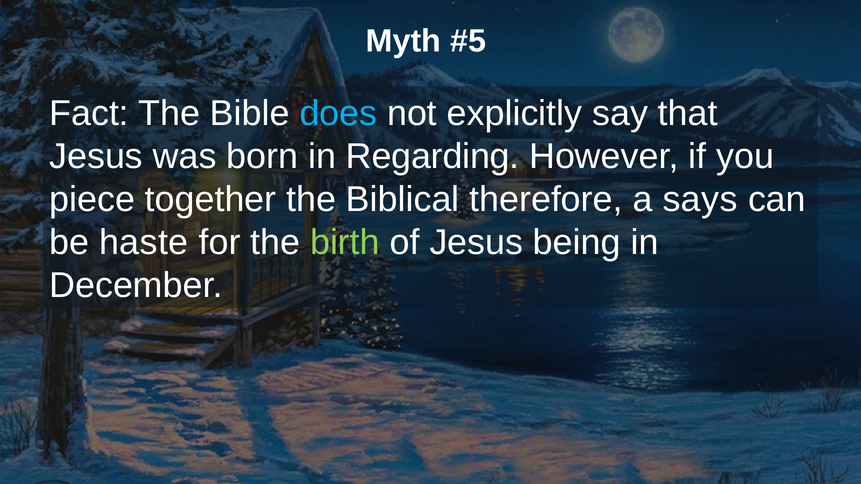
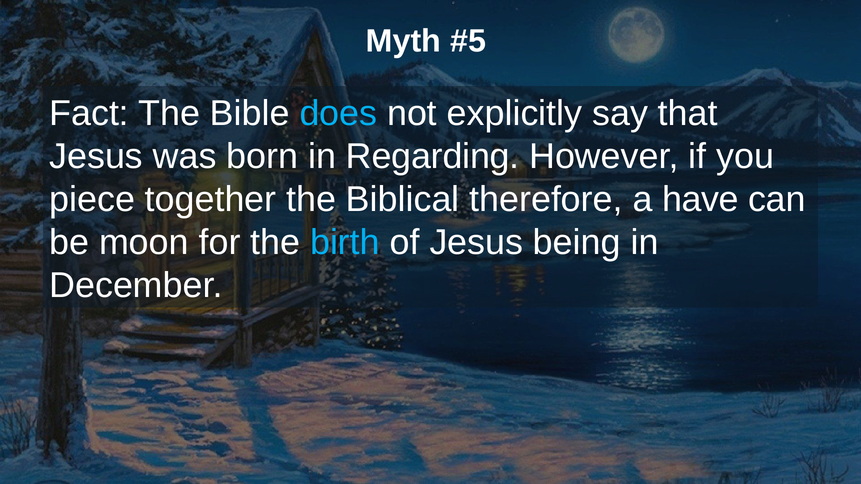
says: says -> have
haste: haste -> moon
birth colour: light green -> light blue
